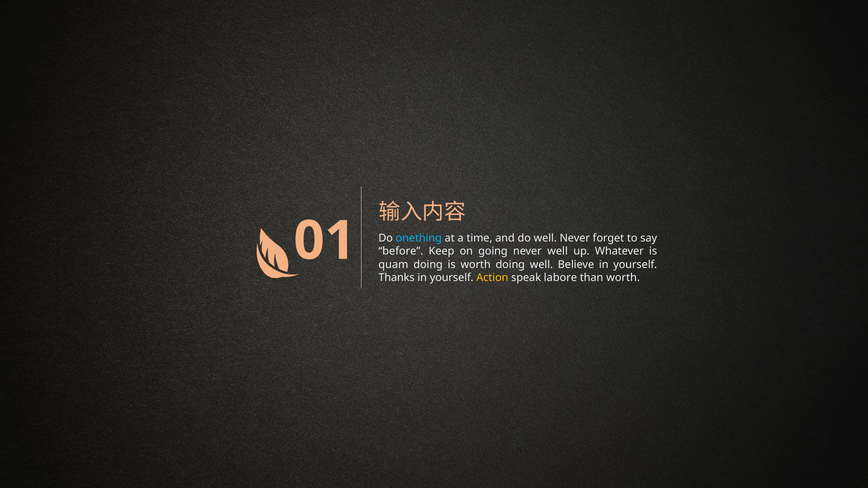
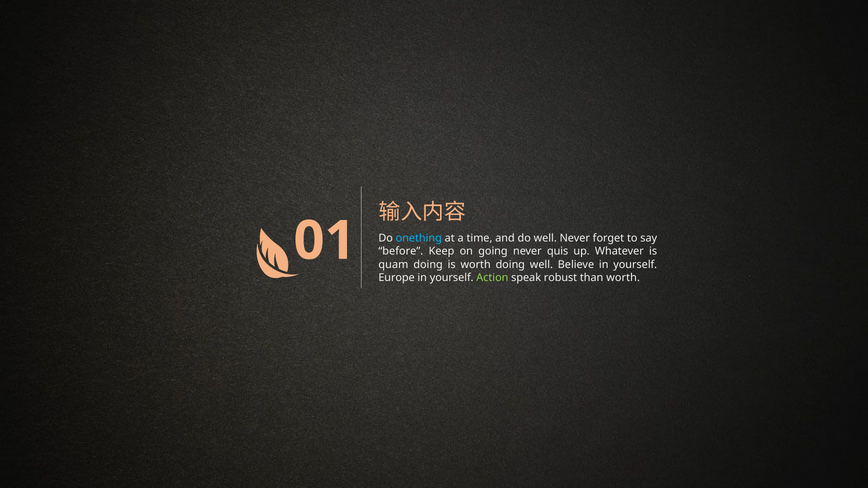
never well: well -> quis
Thanks: Thanks -> Europe
Action colour: yellow -> light green
labore: labore -> robust
